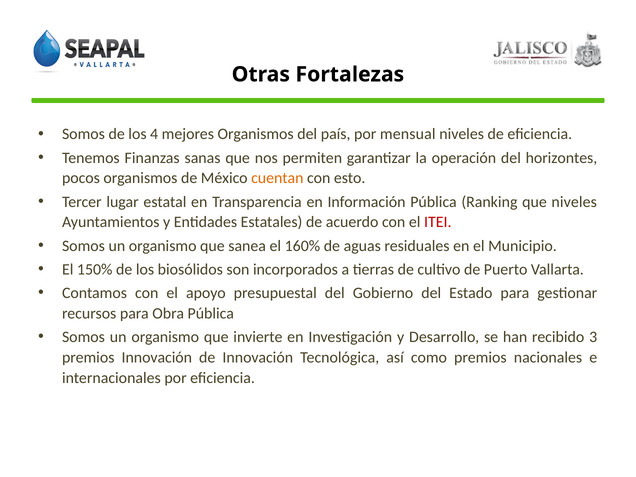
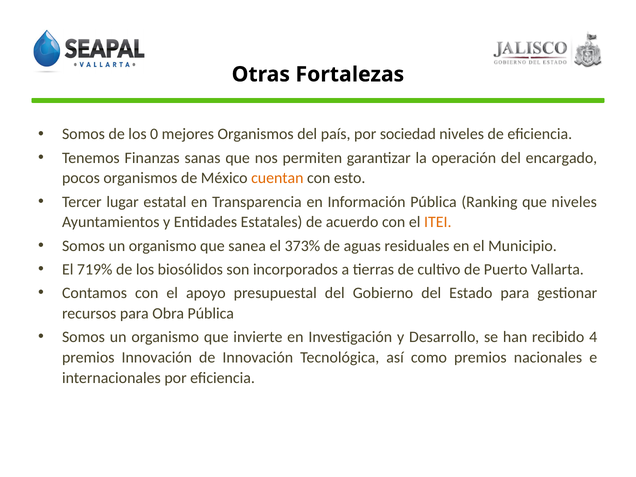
4: 4 -> 0
mensual: mensual -> sociedad
horizontes: horizontes -> encargado
ITEI colour: red -> orange
160%: 160% -> 373%
150%: 150% -> 719%
3: 3 -> 4
